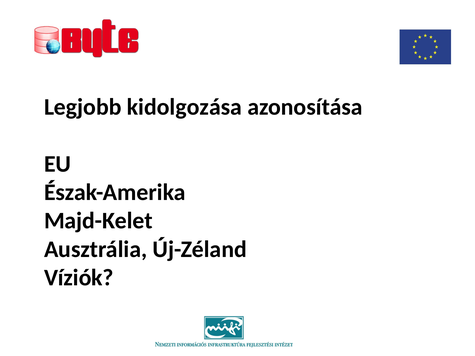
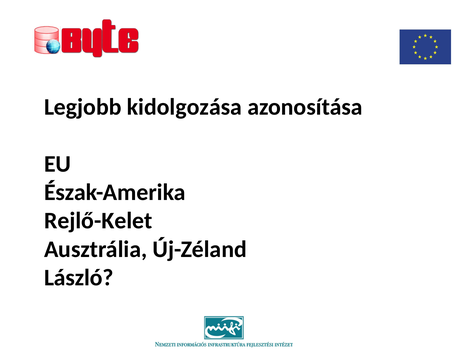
Majd-Kelet: Majd-Kelet -> Rejlő-Kelet
Víziók: Víziók -> László
